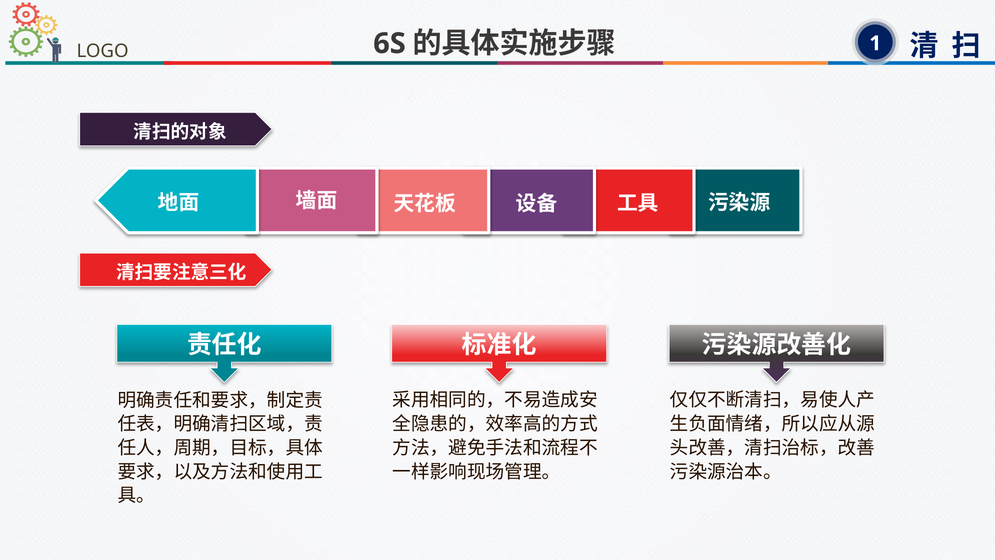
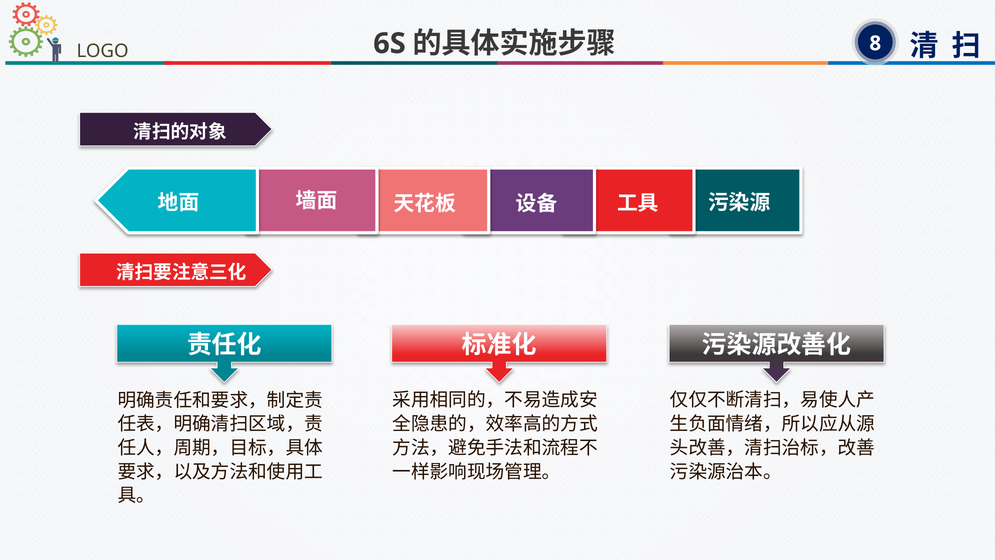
1: 1 -> 8
